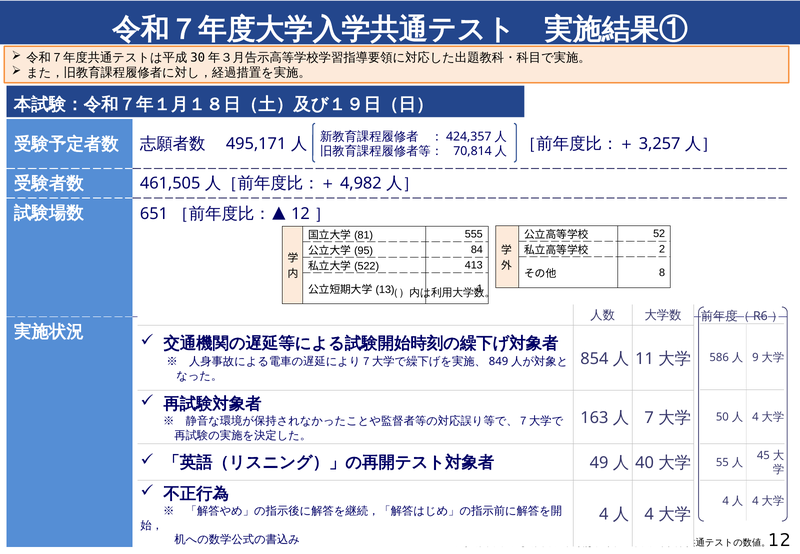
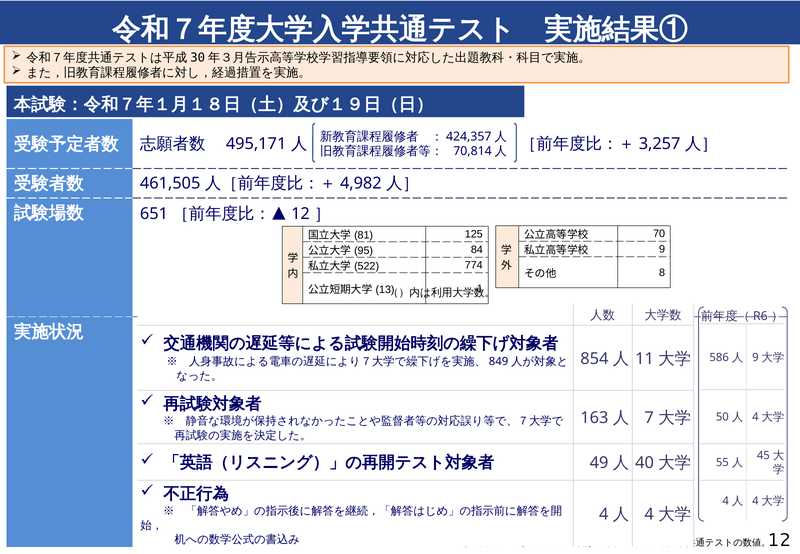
52: 52 -> 70
555: 555 -> 125
2 at (662, 249): 2 -> 9
413: 413 -> 774
